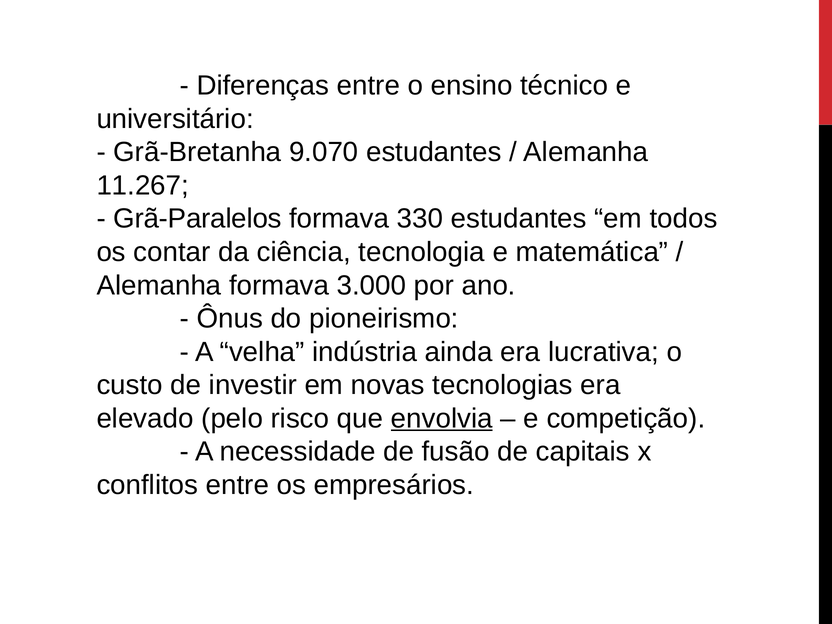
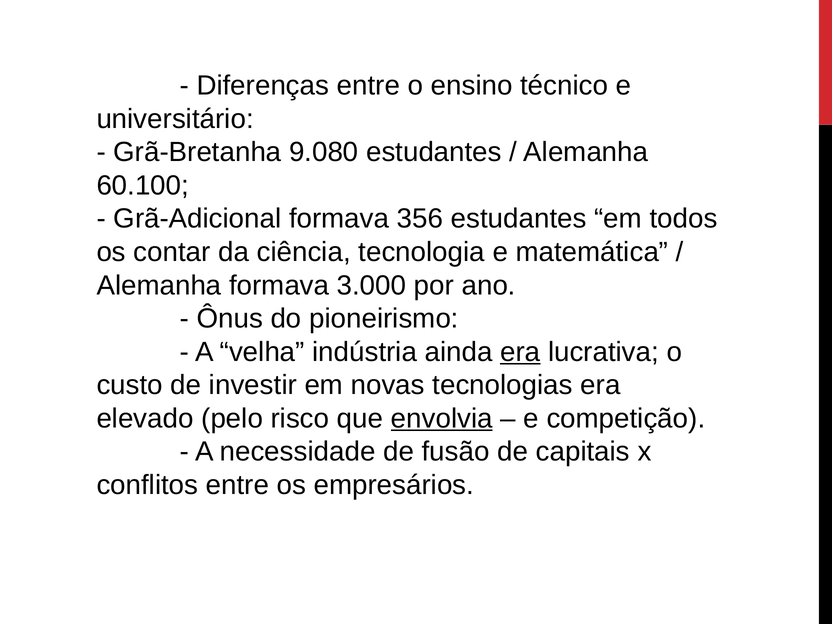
9.070: 9.070 -> 9.080
11.267: 11.267 -> 60.100
Grã-Paralelos: Grã-Paralelos -> Grã-Adicional
330: 330 -> 356
era at (520, 352) underline: none -> present
